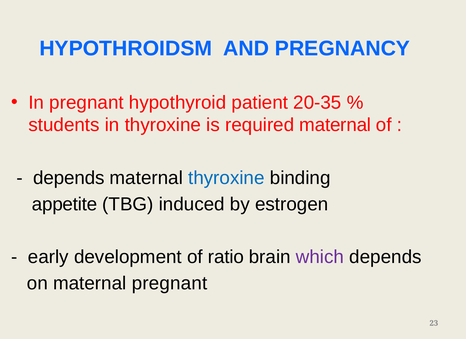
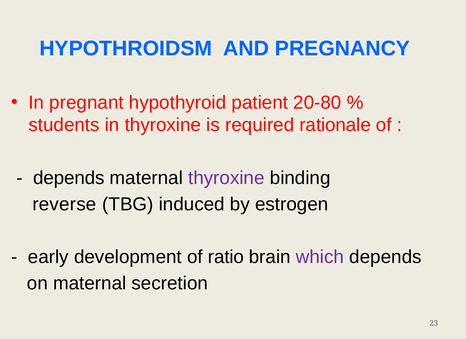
20-35: 20-35 -> 20-80
required maternal: maternal -> rationale
thyroxine at (226, 178) colour: blue -> purple
appetite: appetite -> reverse
maternal pregnant: pregnant -> secretion
